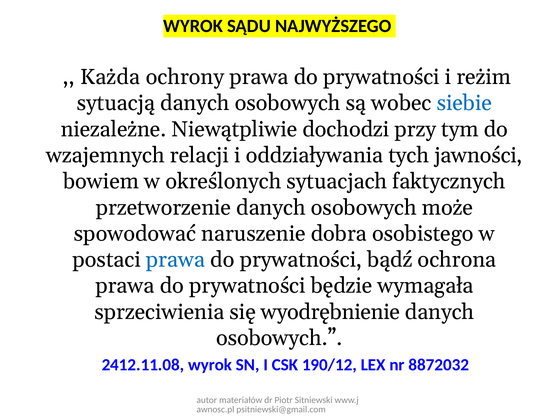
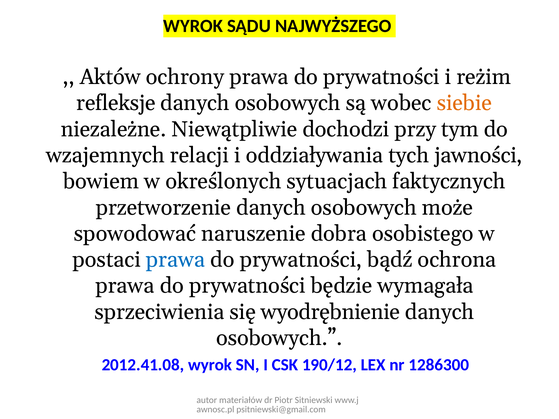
Każda: Każda -> Aktów
sytuacją: sytuacją -> refleksje
siebie colour: blue -> orange
2412.11.08: 2412.11.08 -> 2012.41.08
8872032: 8872032 -> 1286300
